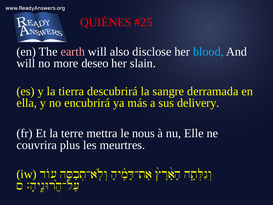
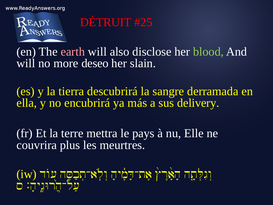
QUIÉNES: QUIÉNES -> DÉTRUIT
blood colour: light blue -> light green
nous: nous -> pays
